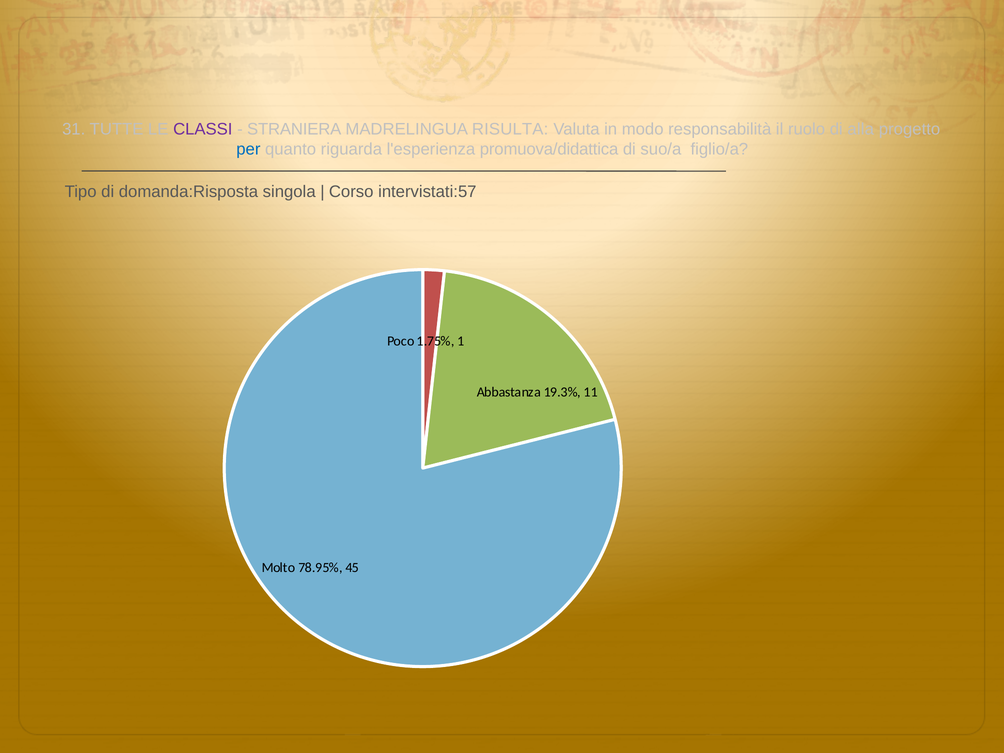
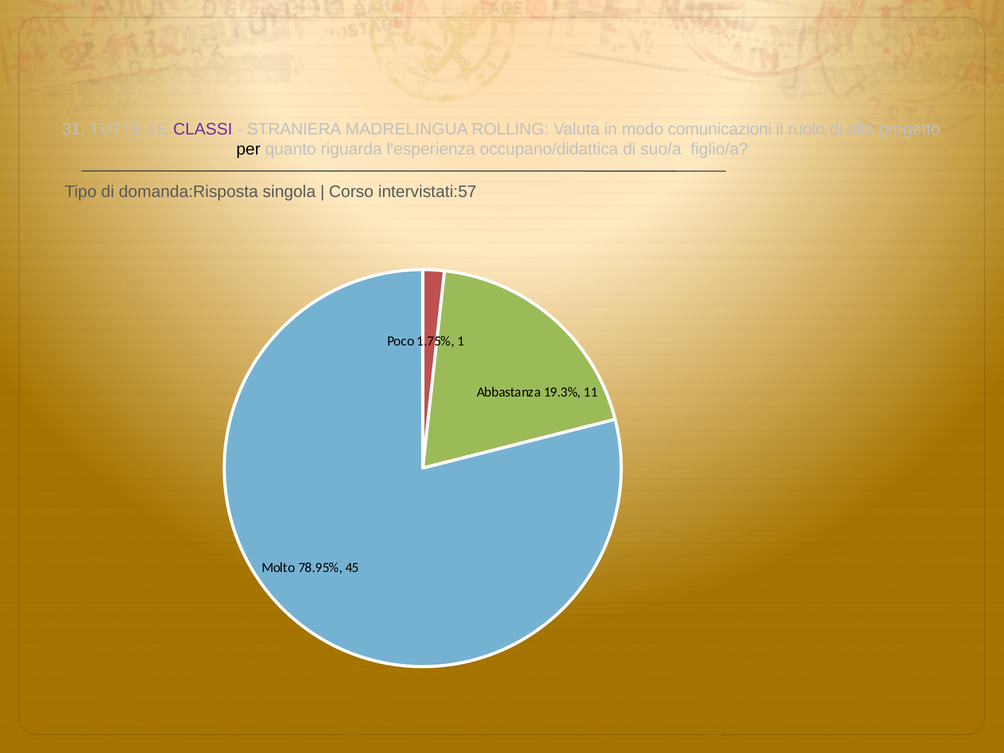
RISULTA: RISULTA -> ROLLING
responsabilità: responsabilità -> comunicazioni
per colour: blue -> black
promuova/didattica: promuova/didattica -> occupano/didattica
